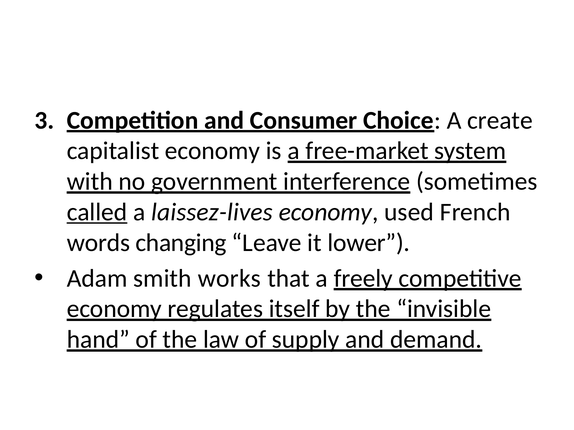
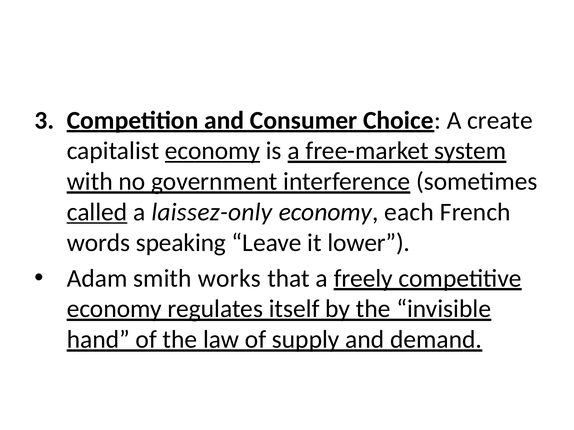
economy at (213, 151) underline: none -> present
laissez-lives: laissez-lives -> laissez-only
used: used -> each
changing: changing -> speaking
